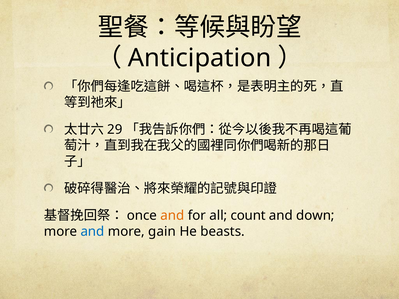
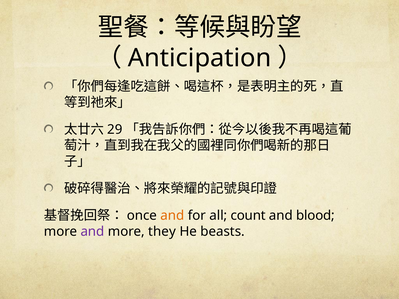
down: down -> blood
and at (92, 232) colour: blue -> purple
gain: gain -> they
